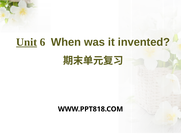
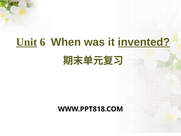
invented underline: none -> present
